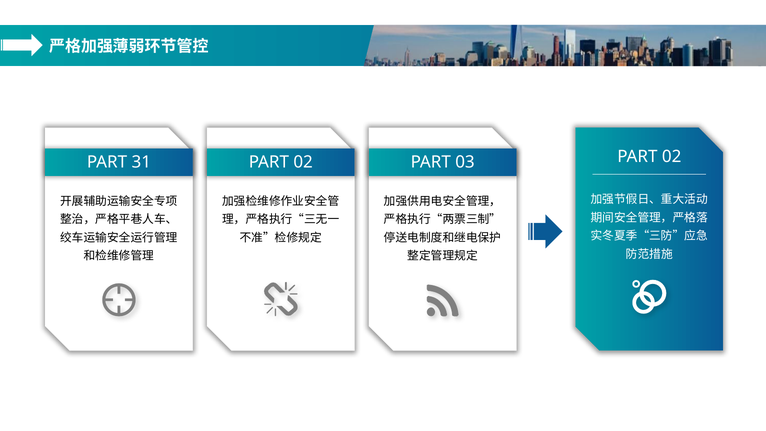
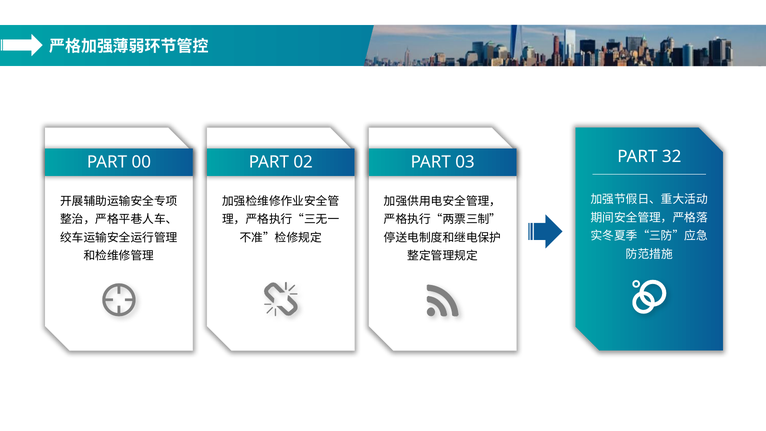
31: 31 -> 00
03 PART 02: 02 -> 32
